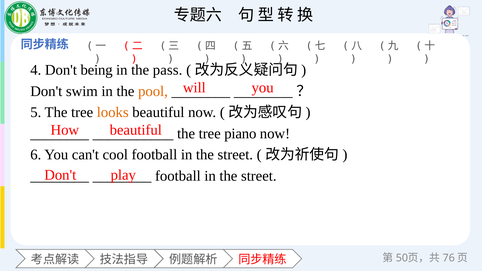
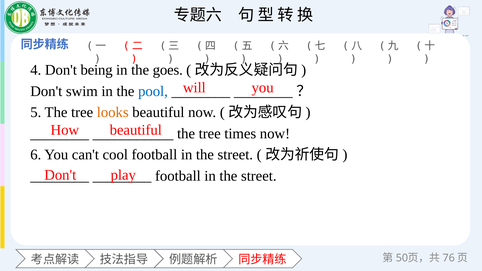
pass: pass -> goes
pool colour: orange -> blue
piano: piano -> times
